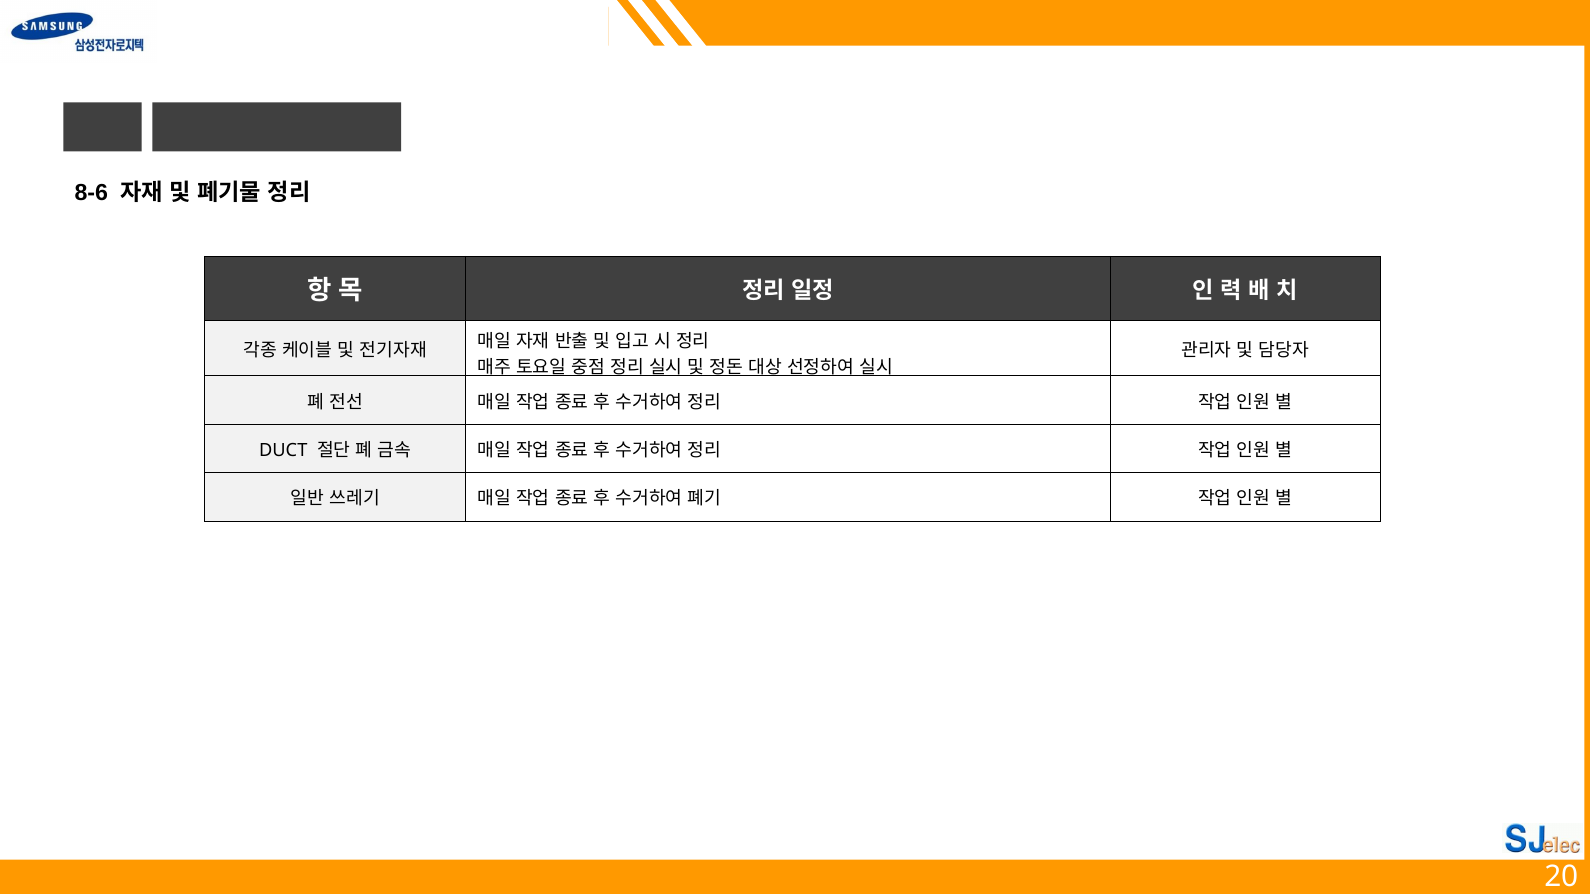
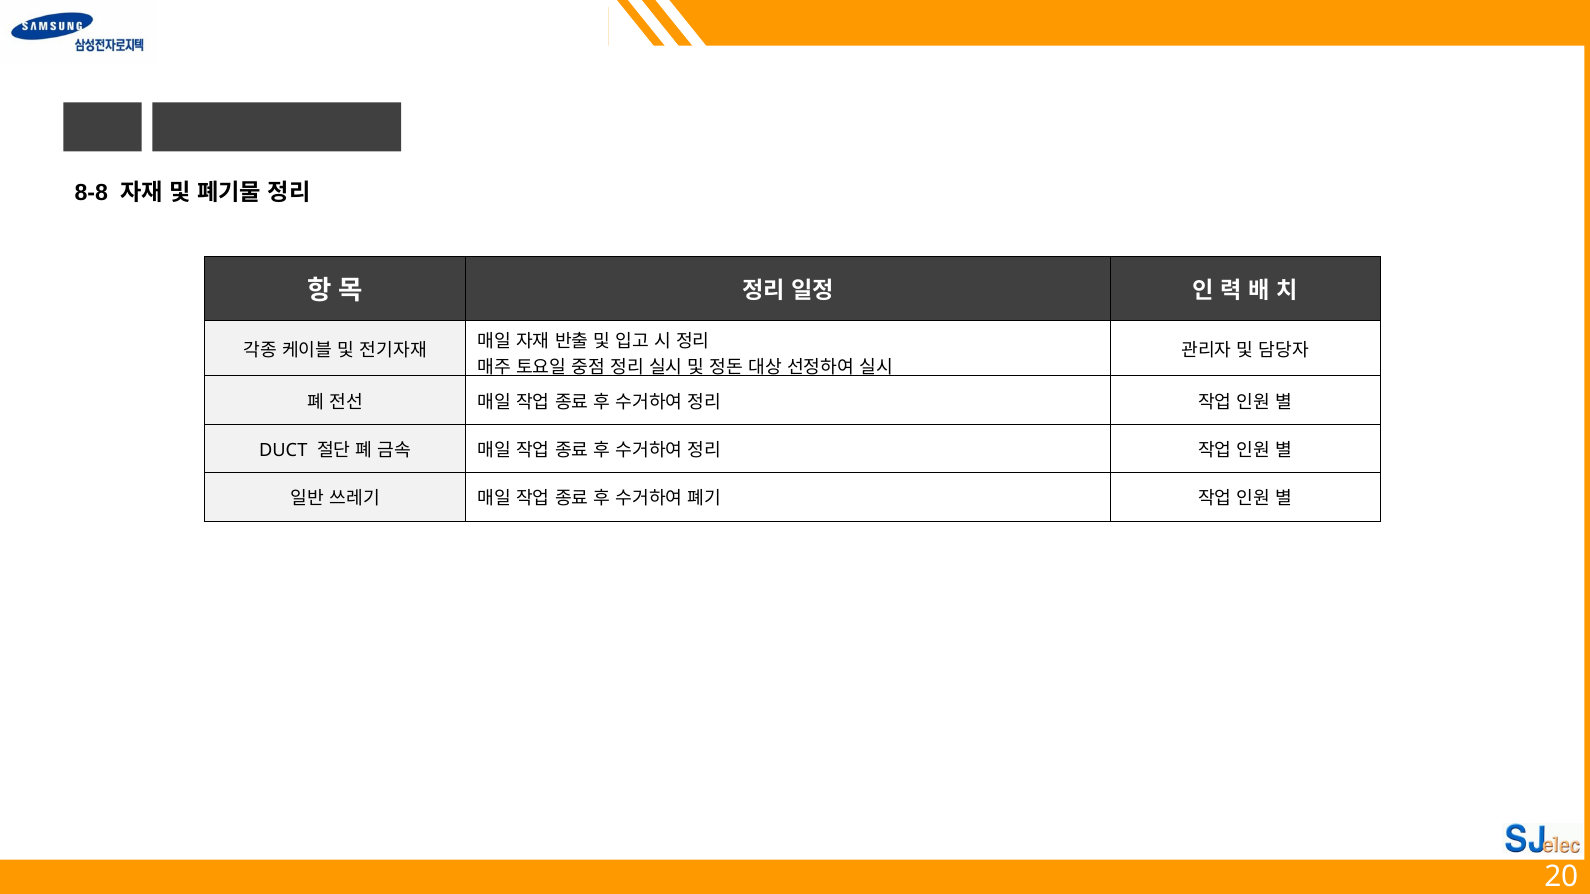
8-6: 8-6 -> 8-8
